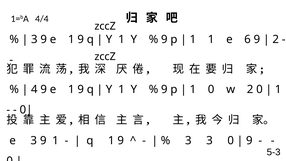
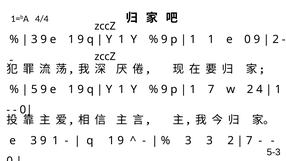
e 6: 6 -> 0
4: 4 -> 5
1 0: 0 -> 7
2 0: 0 -> 4
3 0: 0 -> 2
9 at (249, 140): 9 -> 7
